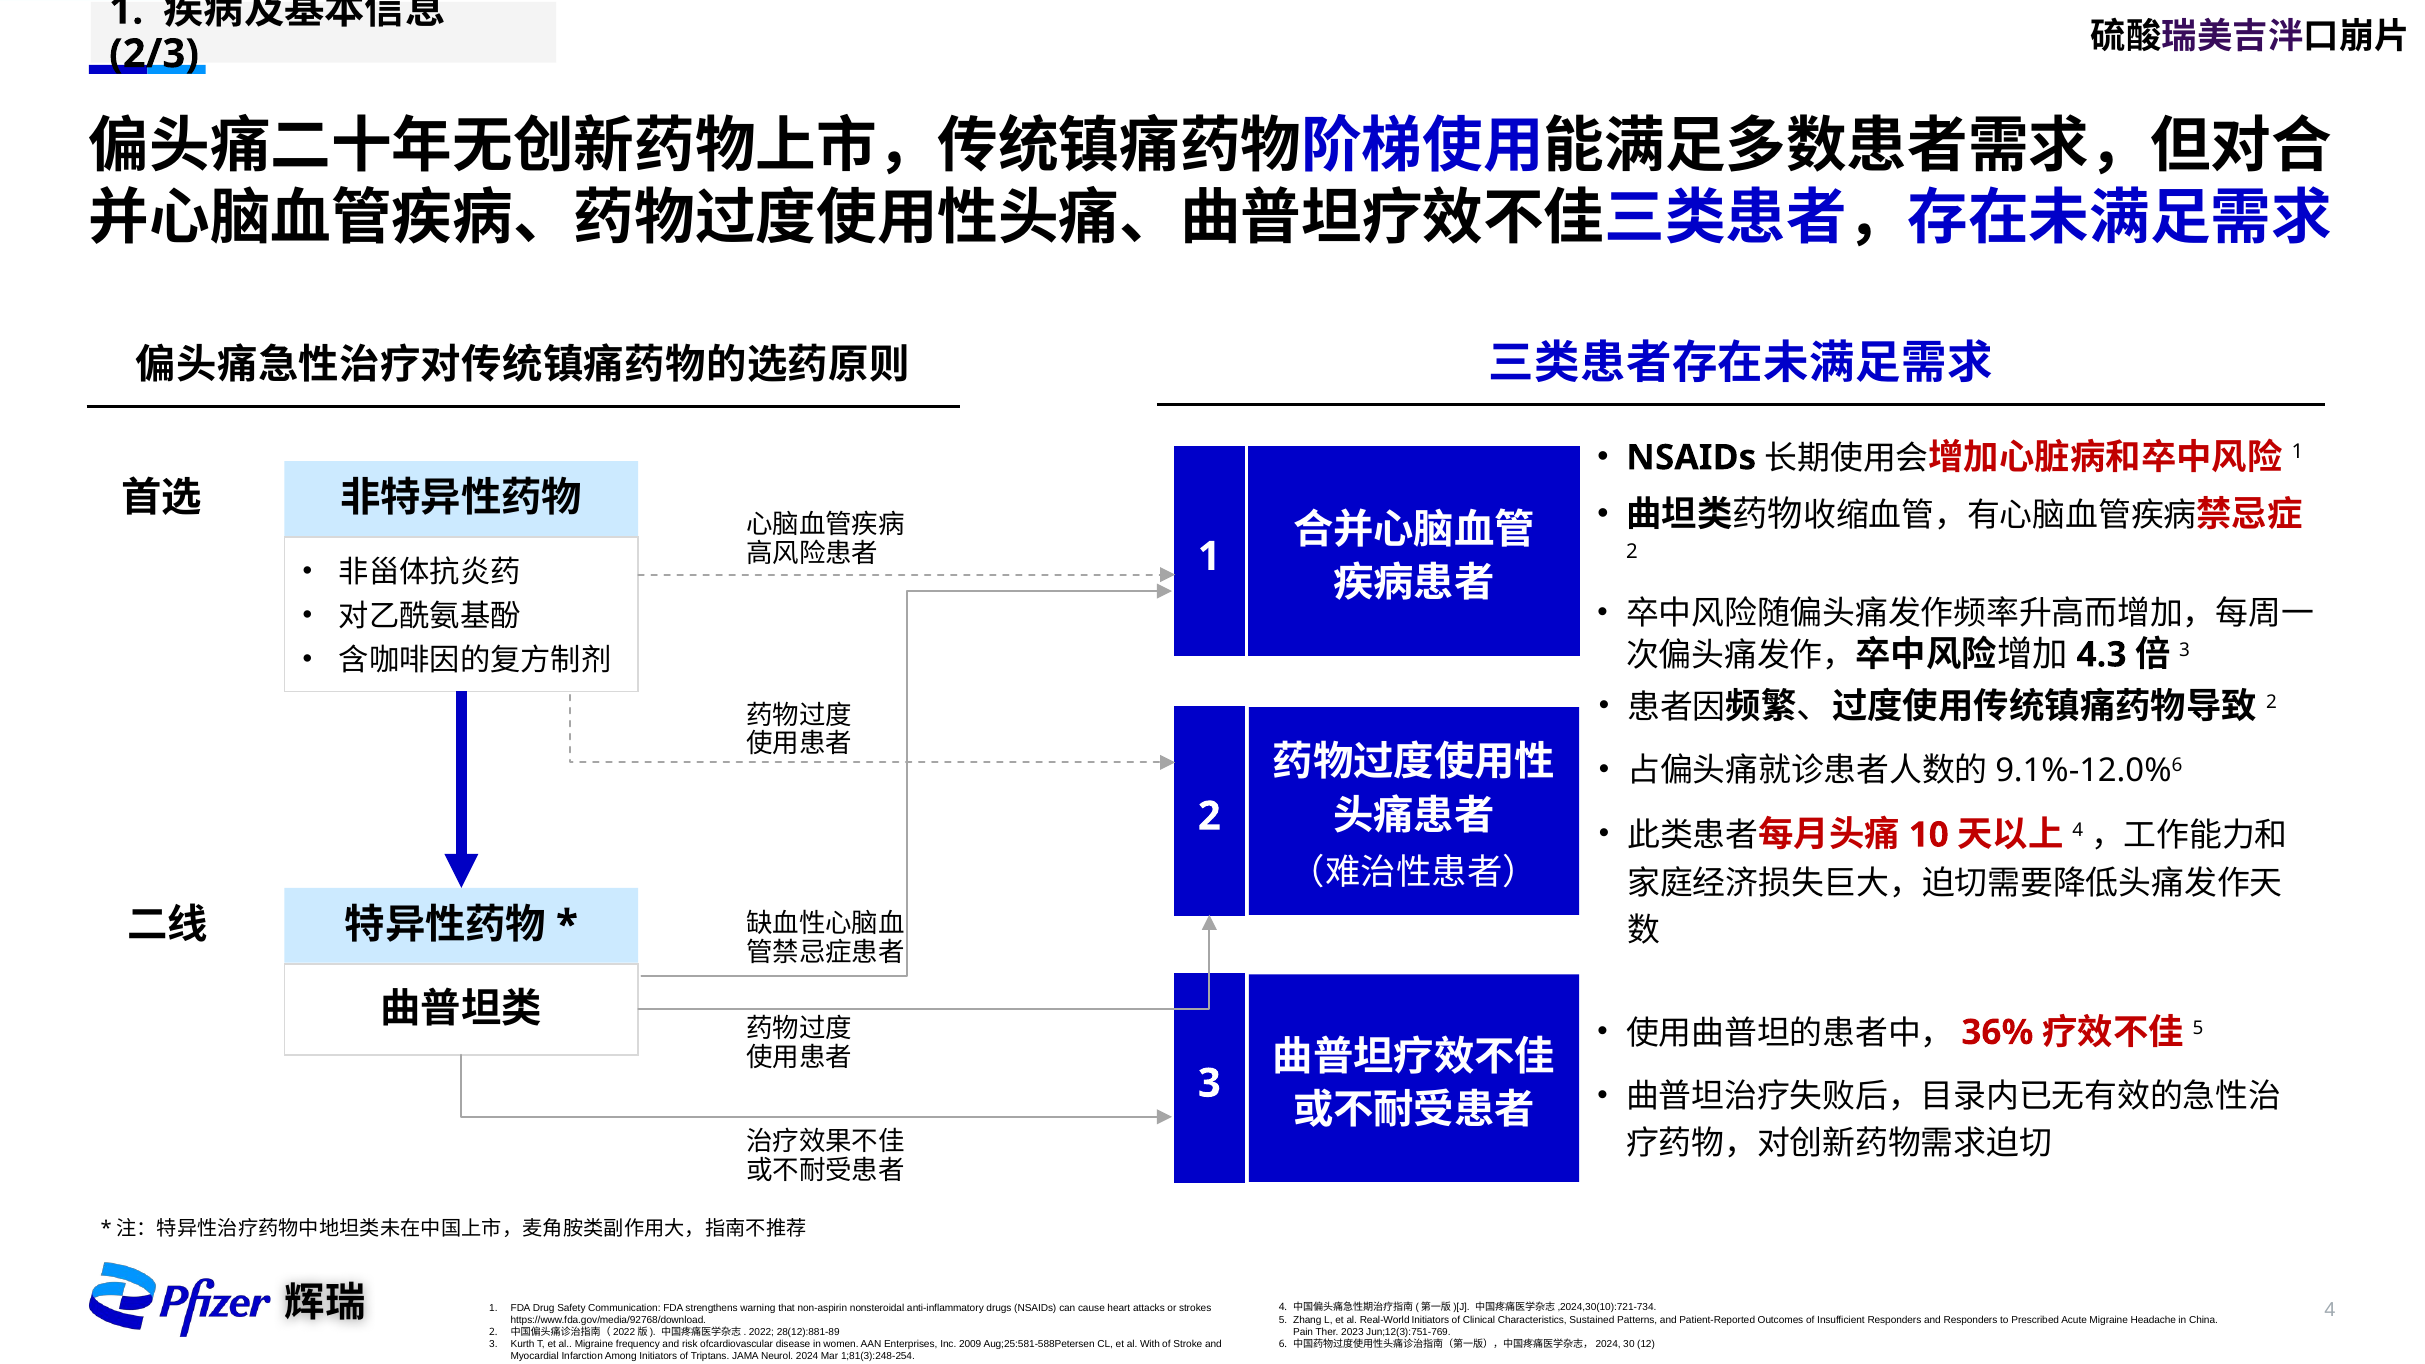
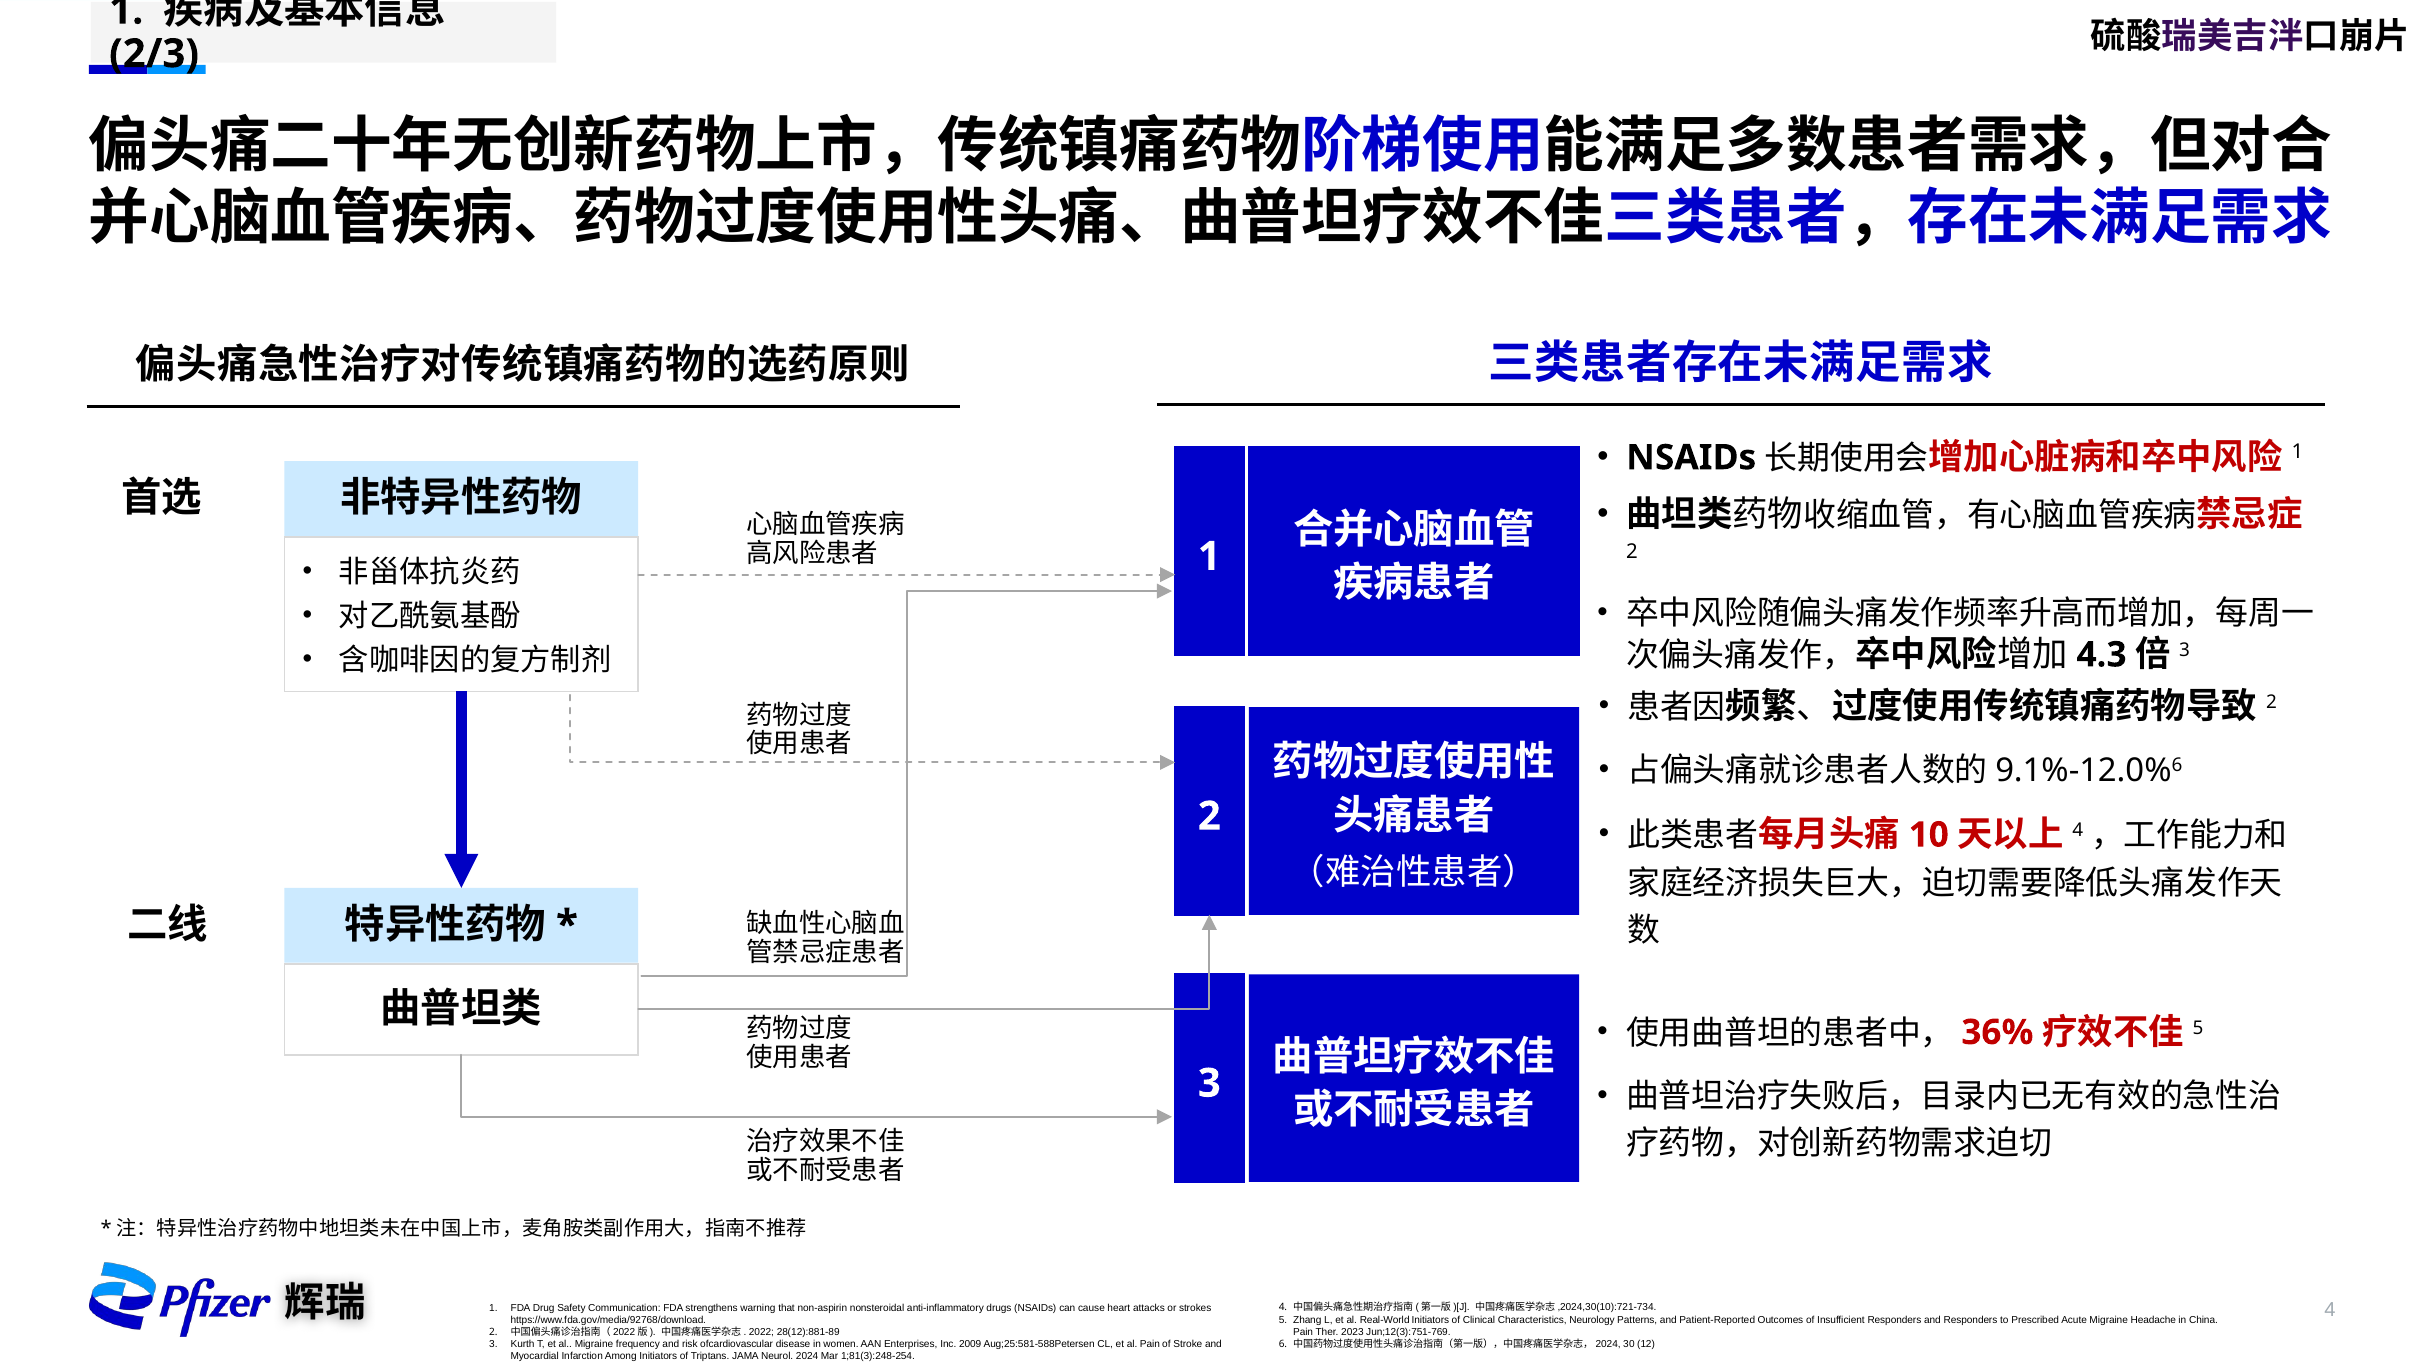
Sustained: Sustained -> Neurology
al With: With -> Pain
